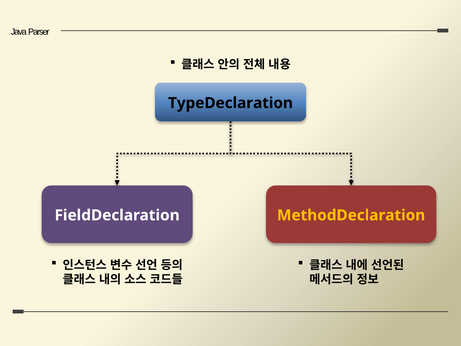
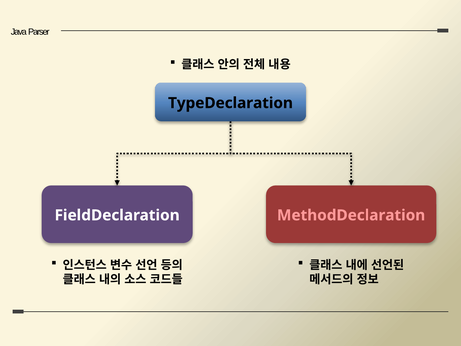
MethodDeclaration colour: yellow -> pink
